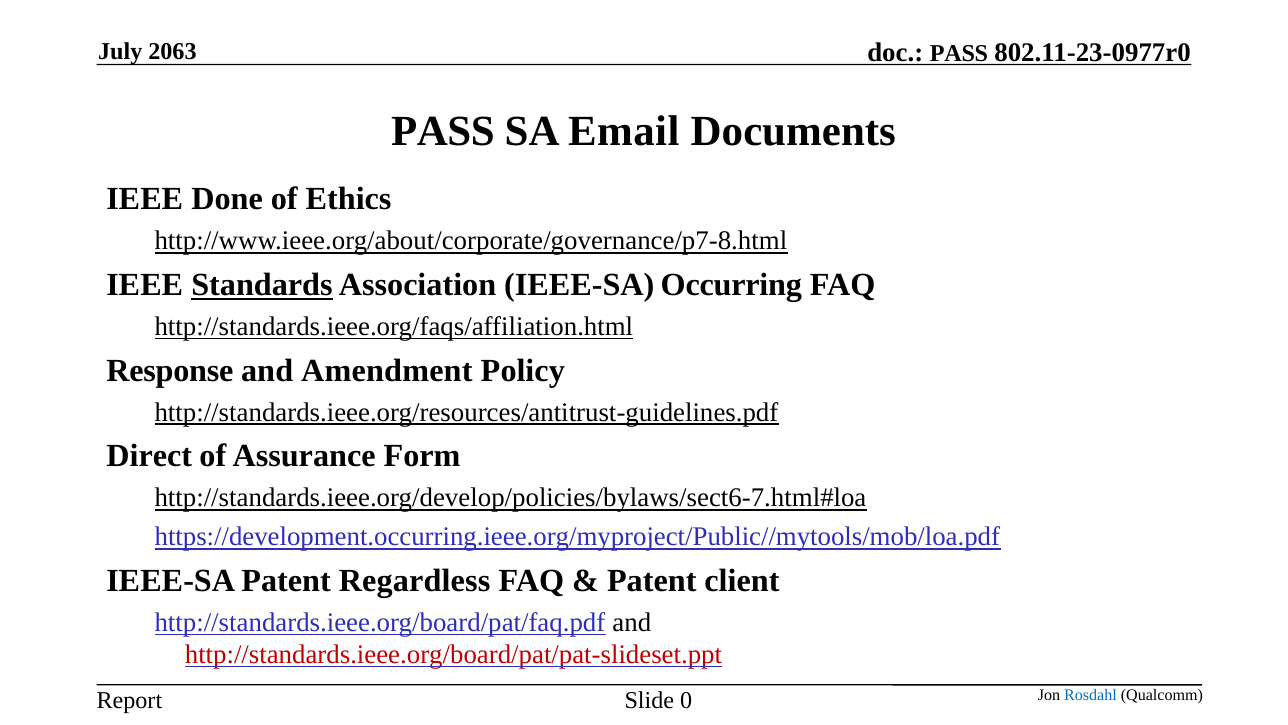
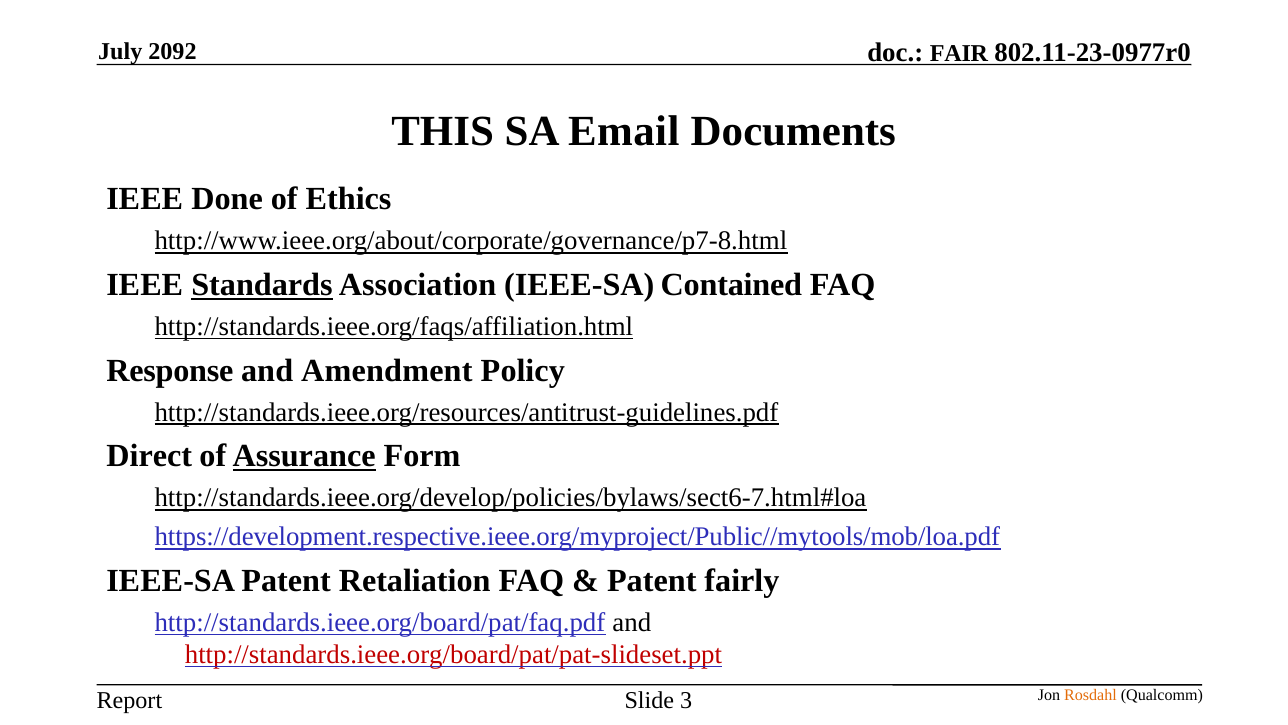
PASS at (959, 53): PASS -> FAIR
2063: 2063 -> 2092
PASS at (443, 132): PASS -> THIS
Occurring: Occurring -> Contained
Assurance underline: none -> present
https://development.occurring.ieee.org/myproject/Public//mytools/mob/loa.pdf: https://development.occurring.ieee.org/myproject/Public//mytools/mob/loa.pdf -> https://development.respective.ieee.org/myproject/Public//mytools/mob/loa.pdf
Regardless: Regardless -> Retaliation
client: client -> fairly
0: 0 -> 3
Rosdahl colour: blue -> orange
